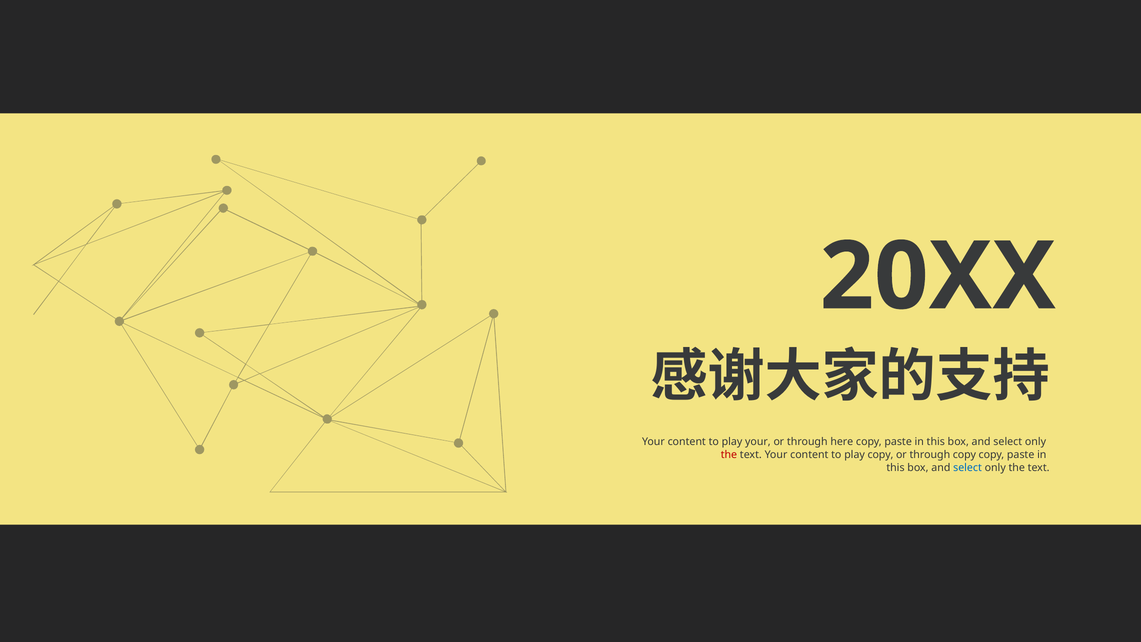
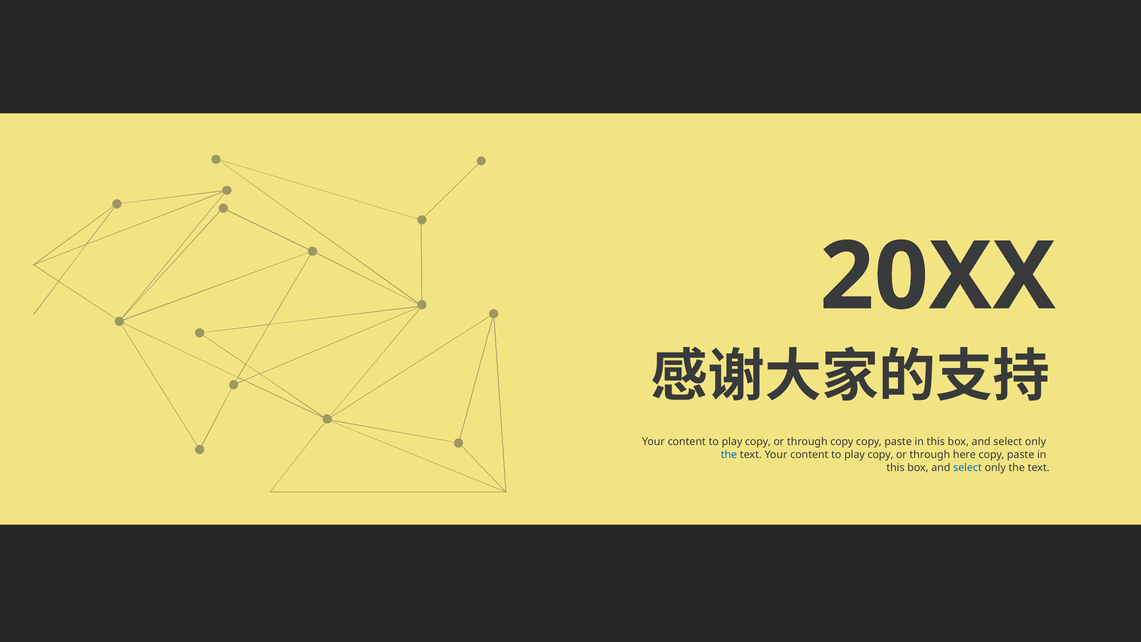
your at (758, 442): your -> copy
through here: here -> copy
the at (729, 455) colour: red -> blue
through copy: copy -> here
